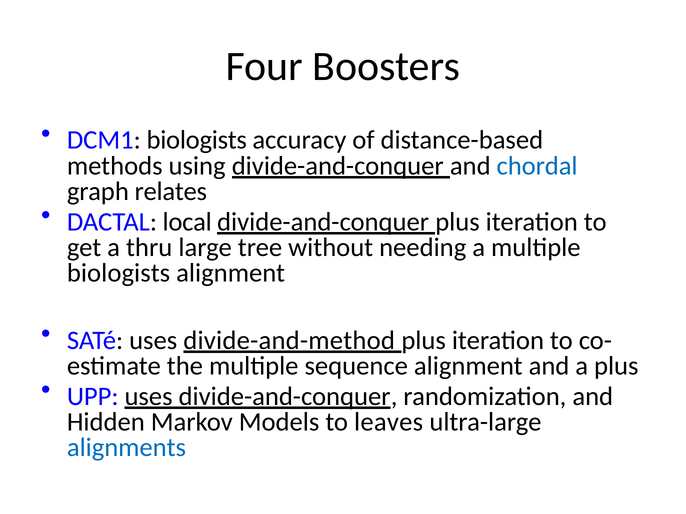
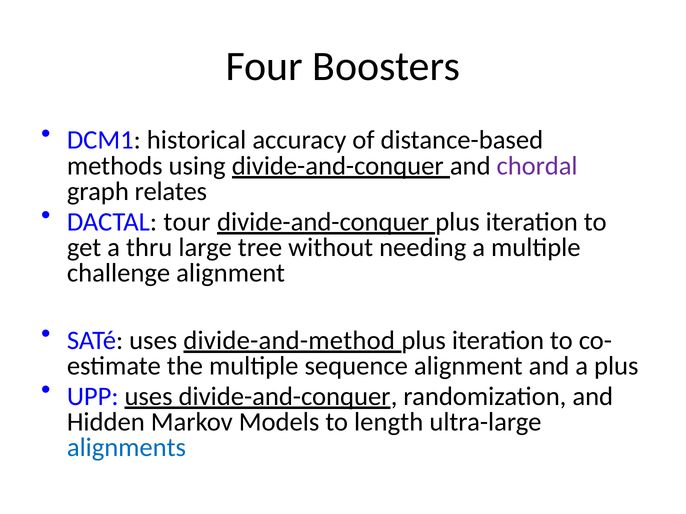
DCM1 biologists: biologists -> historical
chordal colour: blue -> purple
local: local -> tour
biologists at (119, 273): biologists -> challenge
leaves: leaves -> length
